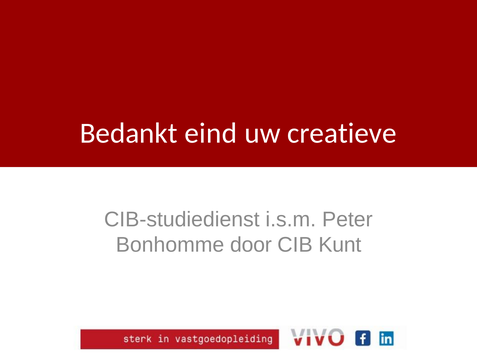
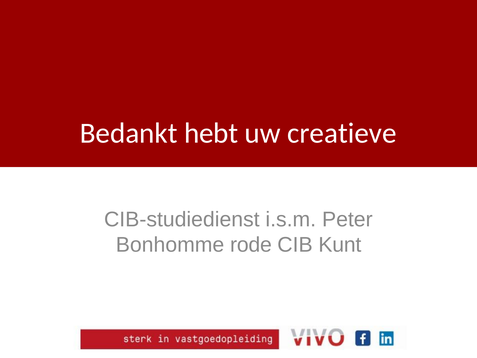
eind: eind -> hebt
door: door -> rode
